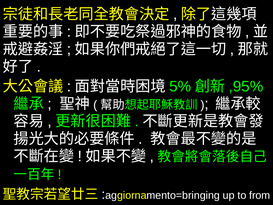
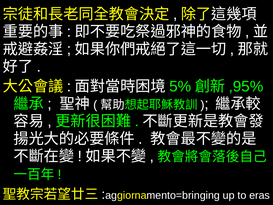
from: from -> eras
